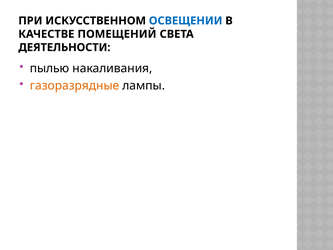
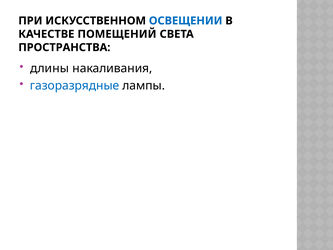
ДЕЯТЕЛЬНОСТИ: ДЕЯТЕЛЬНОСТИ -> ПРОСТРАНСТВА
пылью: пылью -> длины
газоразрядные colour: orange -> blue
